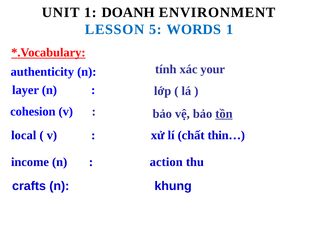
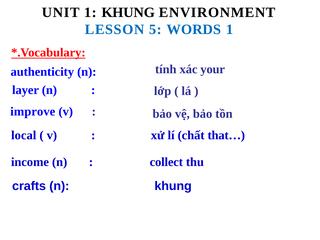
1 DOANH: DOANH -> KHUNG
cohesion: cohesion -> improve
tồn underline: present -> none
thin…: thin… -> that…
action: action -> collect
